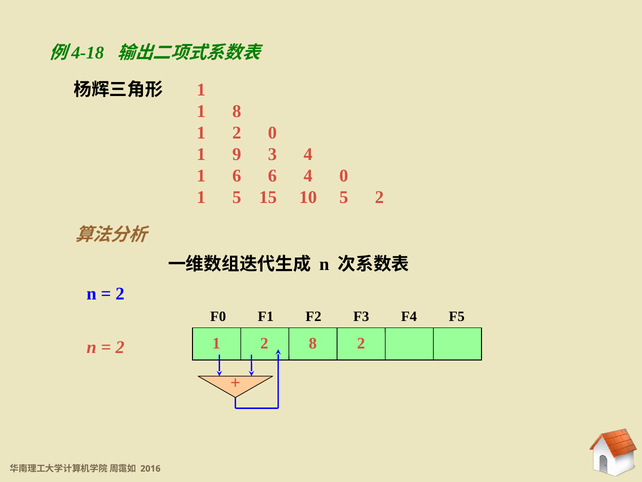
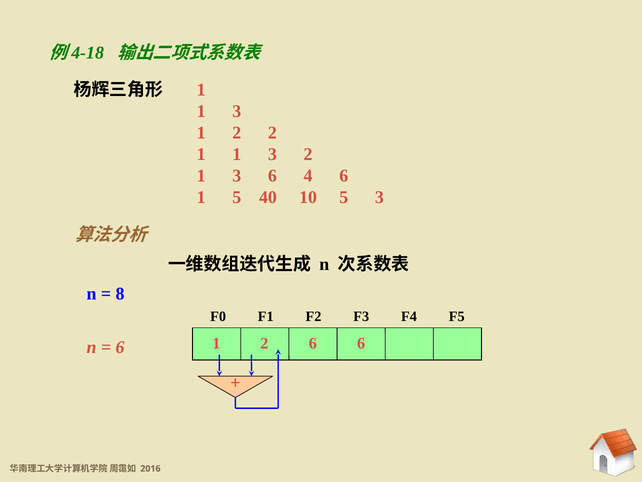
8 at (237, 111): 8 -> 3
2 0: 0 -> 2
9 at (237, 154): 9 -> 1
3 4: 4 -> 2
6 at (237, 176): 6 -> 3
4 0: 0 -> 6
15: 15 -> 40
5 2: 2 -> 3
2 at (120, 293): 2 -> 8
8 at (313, 343): 8 -> 6
2 2: 2 -> 6
2 at (120, 347): 2 -> 6
